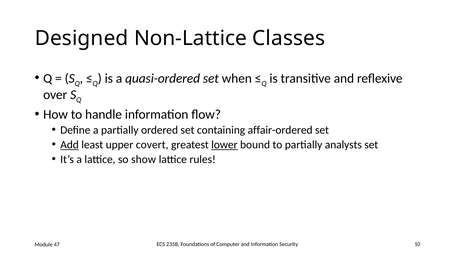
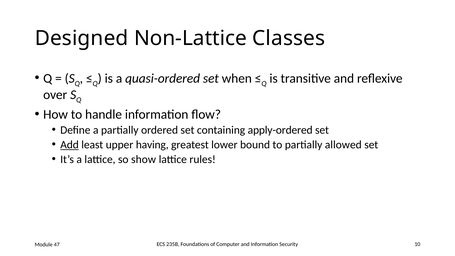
affair-ordered: affair-ordered -> apply-ordered
covert: covert -> having
lower underline: present -> none
analysts: analysts -> allowed
